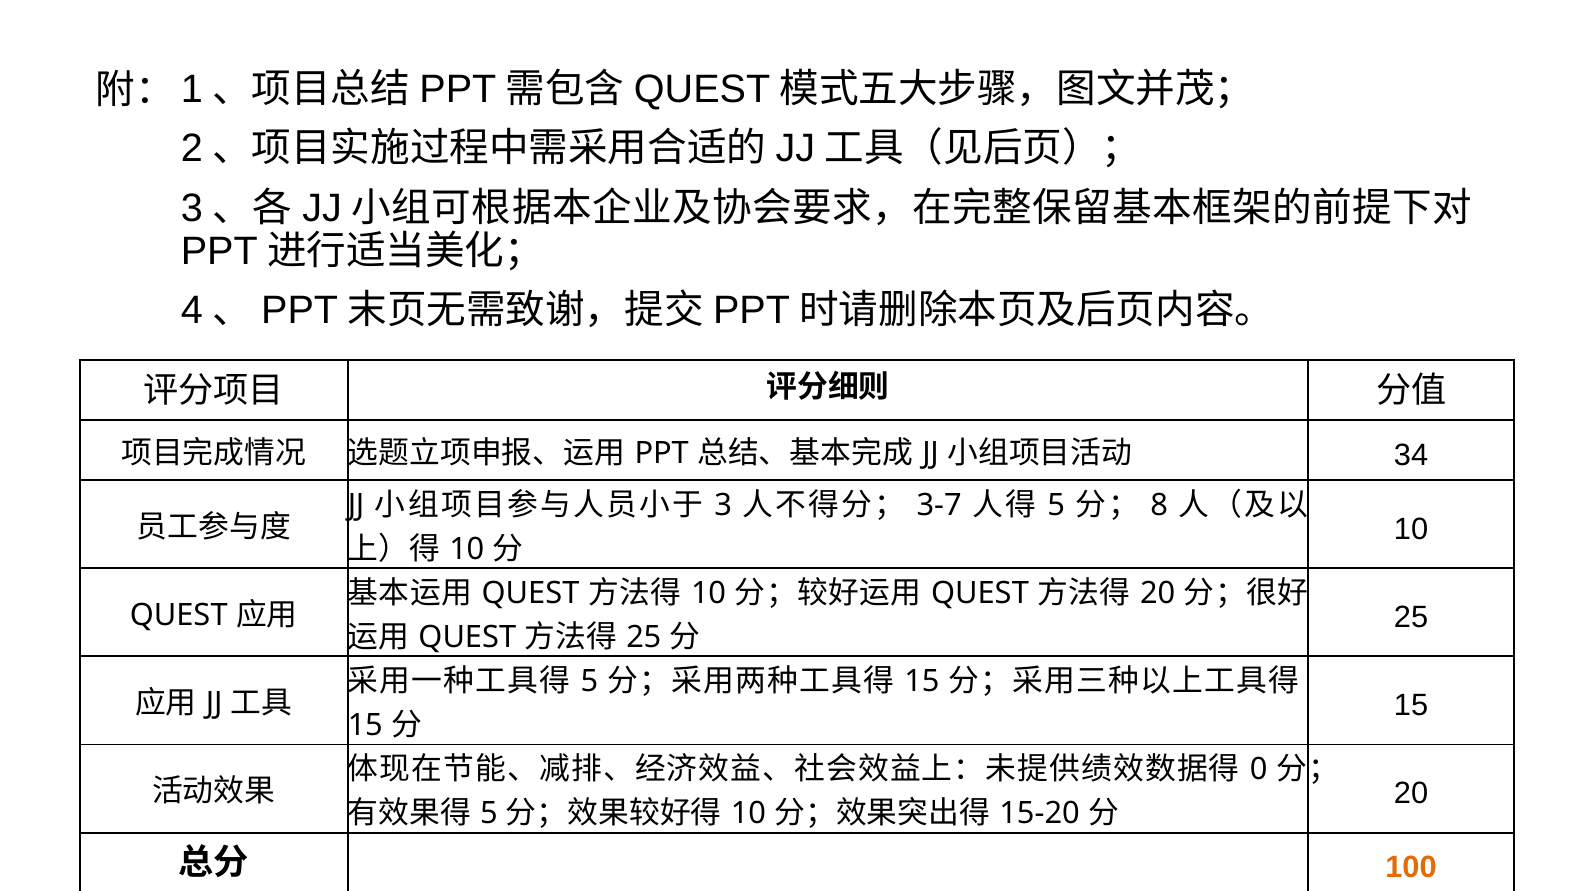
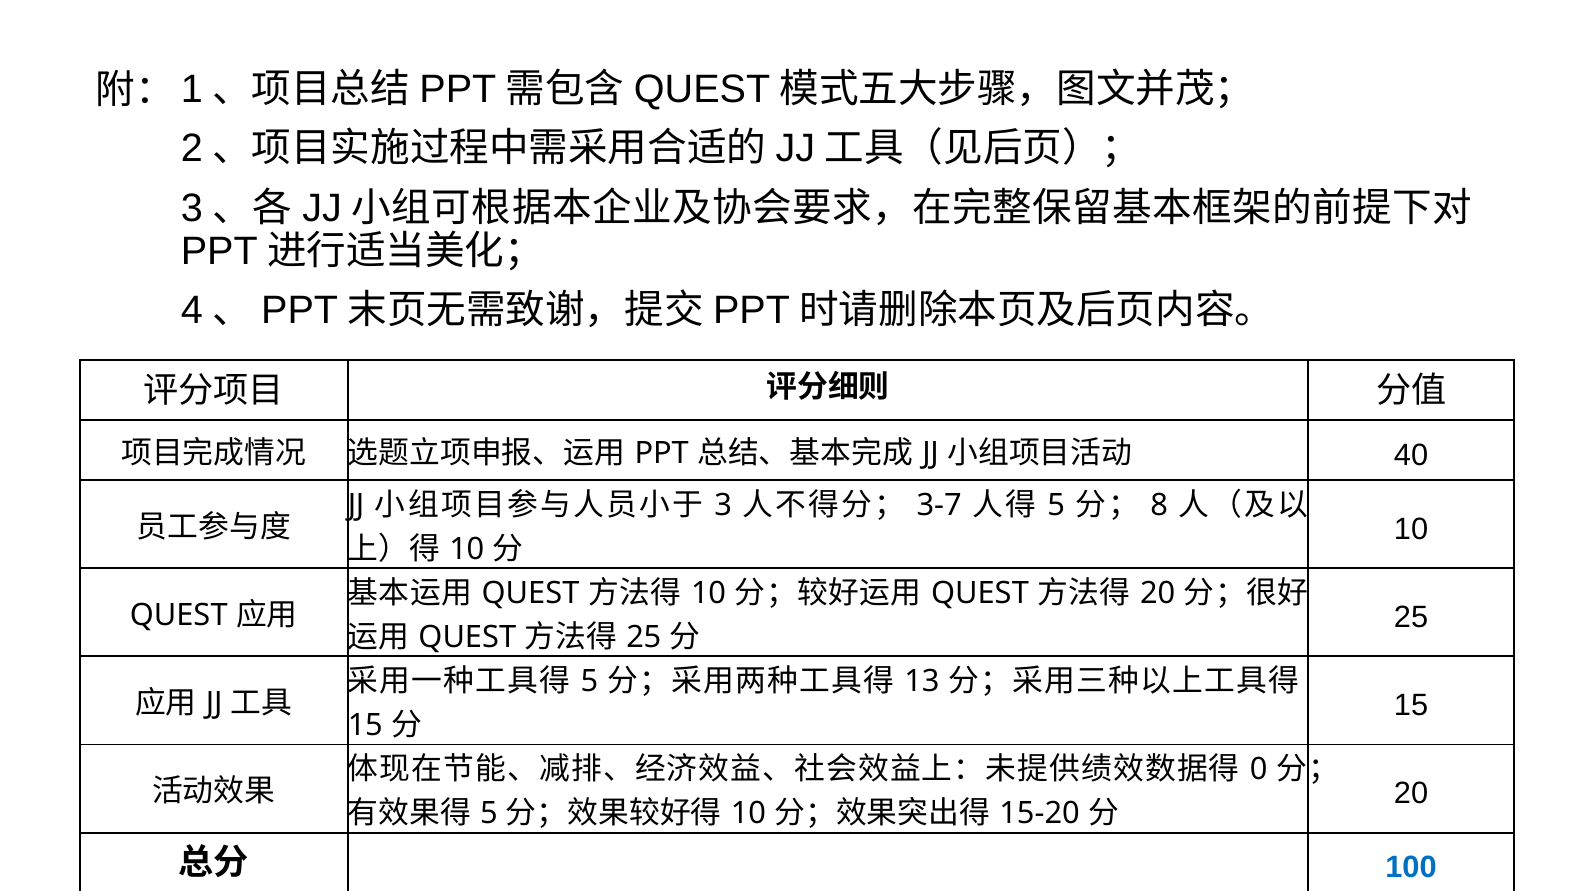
34: 34 -> 40
15 at (922, 681): 15 -> 13
100 colour: orange -> blue
